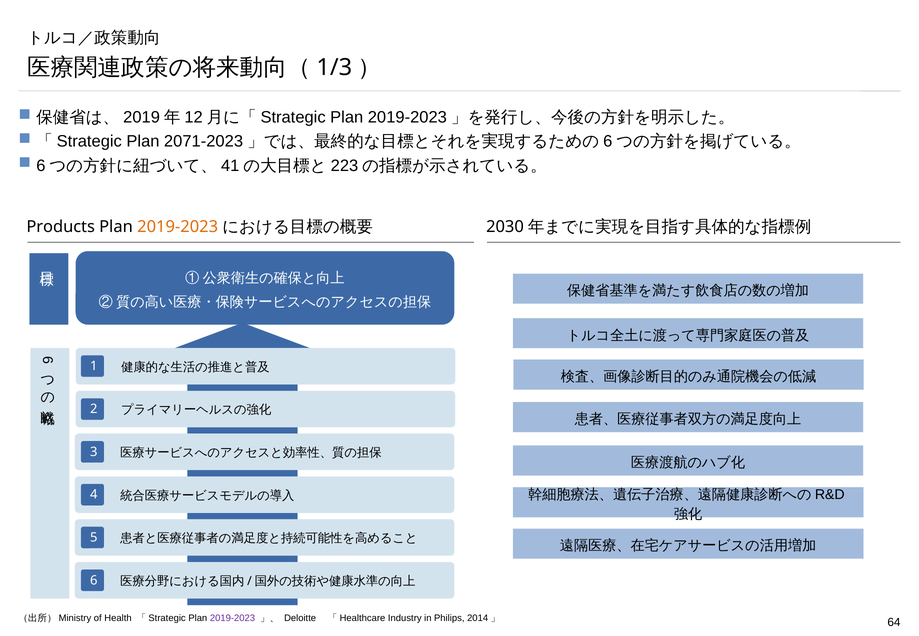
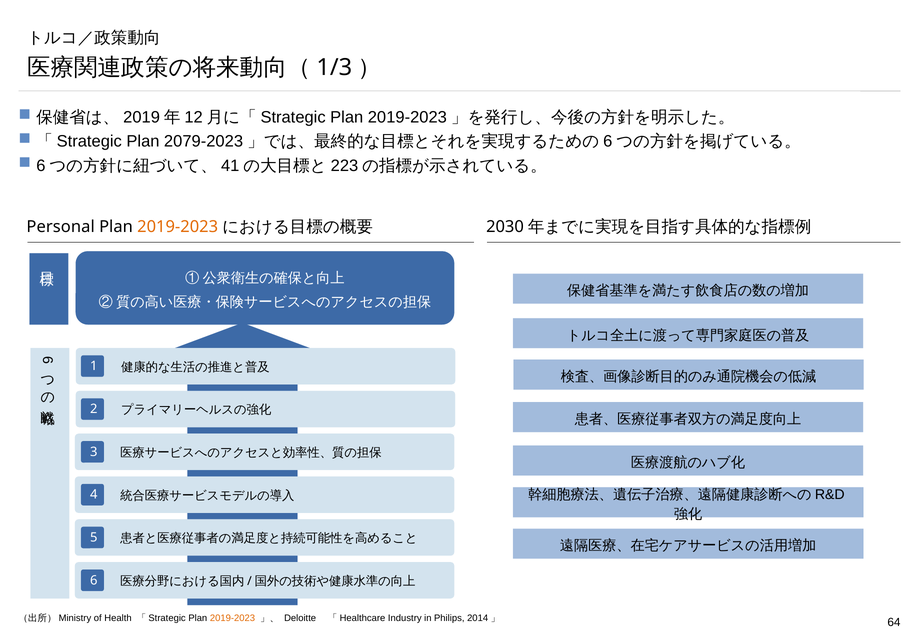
2071-2023: 2071-2023 -> 2079-2023
Products: Products -> Personal
2019-2023 at (232, 618) colour: purple -> orange
